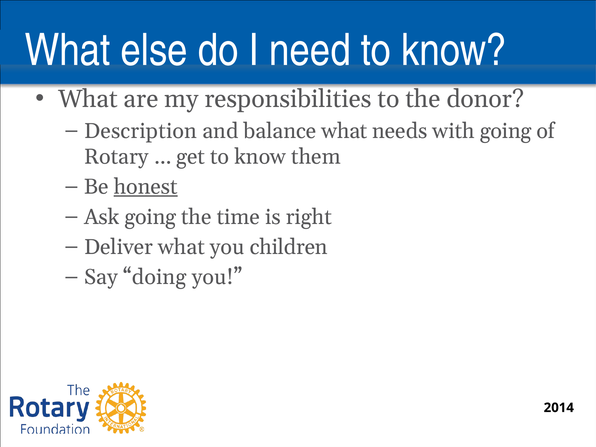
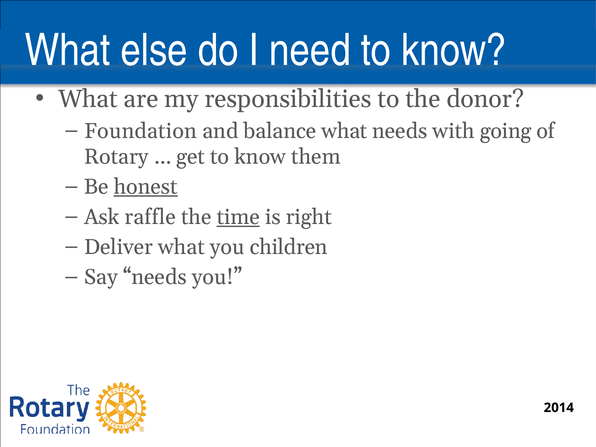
Description: Description -> Foundation
Ask going: going -> raffle
time underline: none -> present
Say doing: doing -> needs
